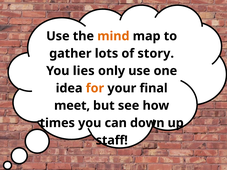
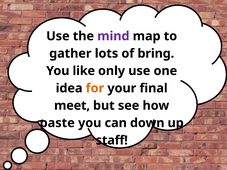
mind colour: orange -> purple
story: story -> bring
lies: lies -> like
times: times -> paste
